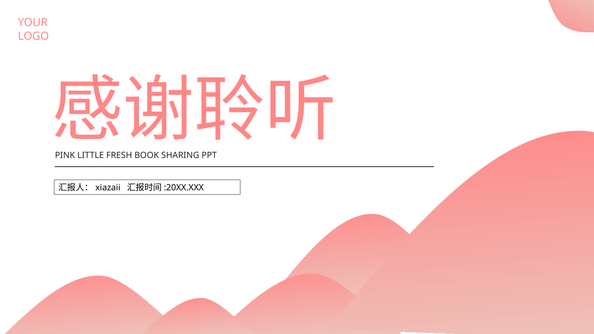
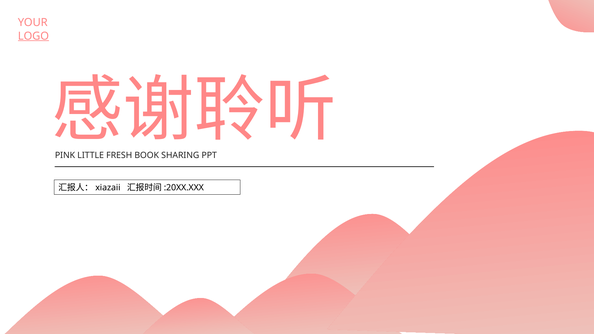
LOGO underline: none -> present
